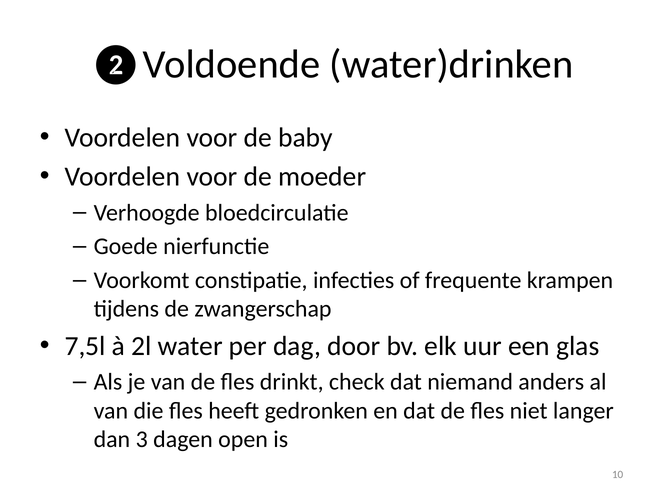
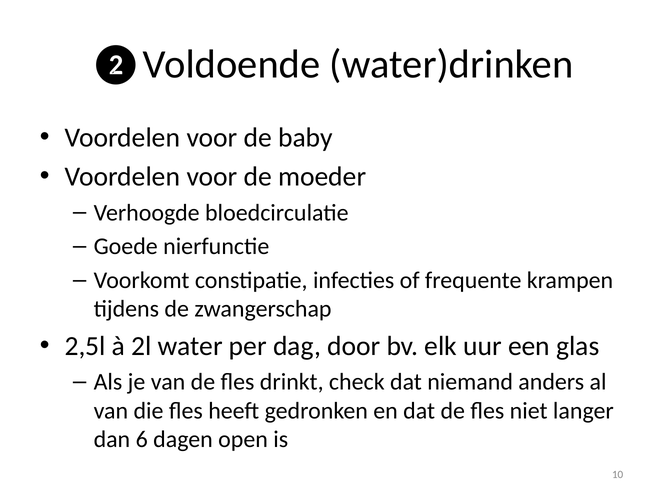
7,5l: 7,5l -> 2,5l
3: 3 -> 6
